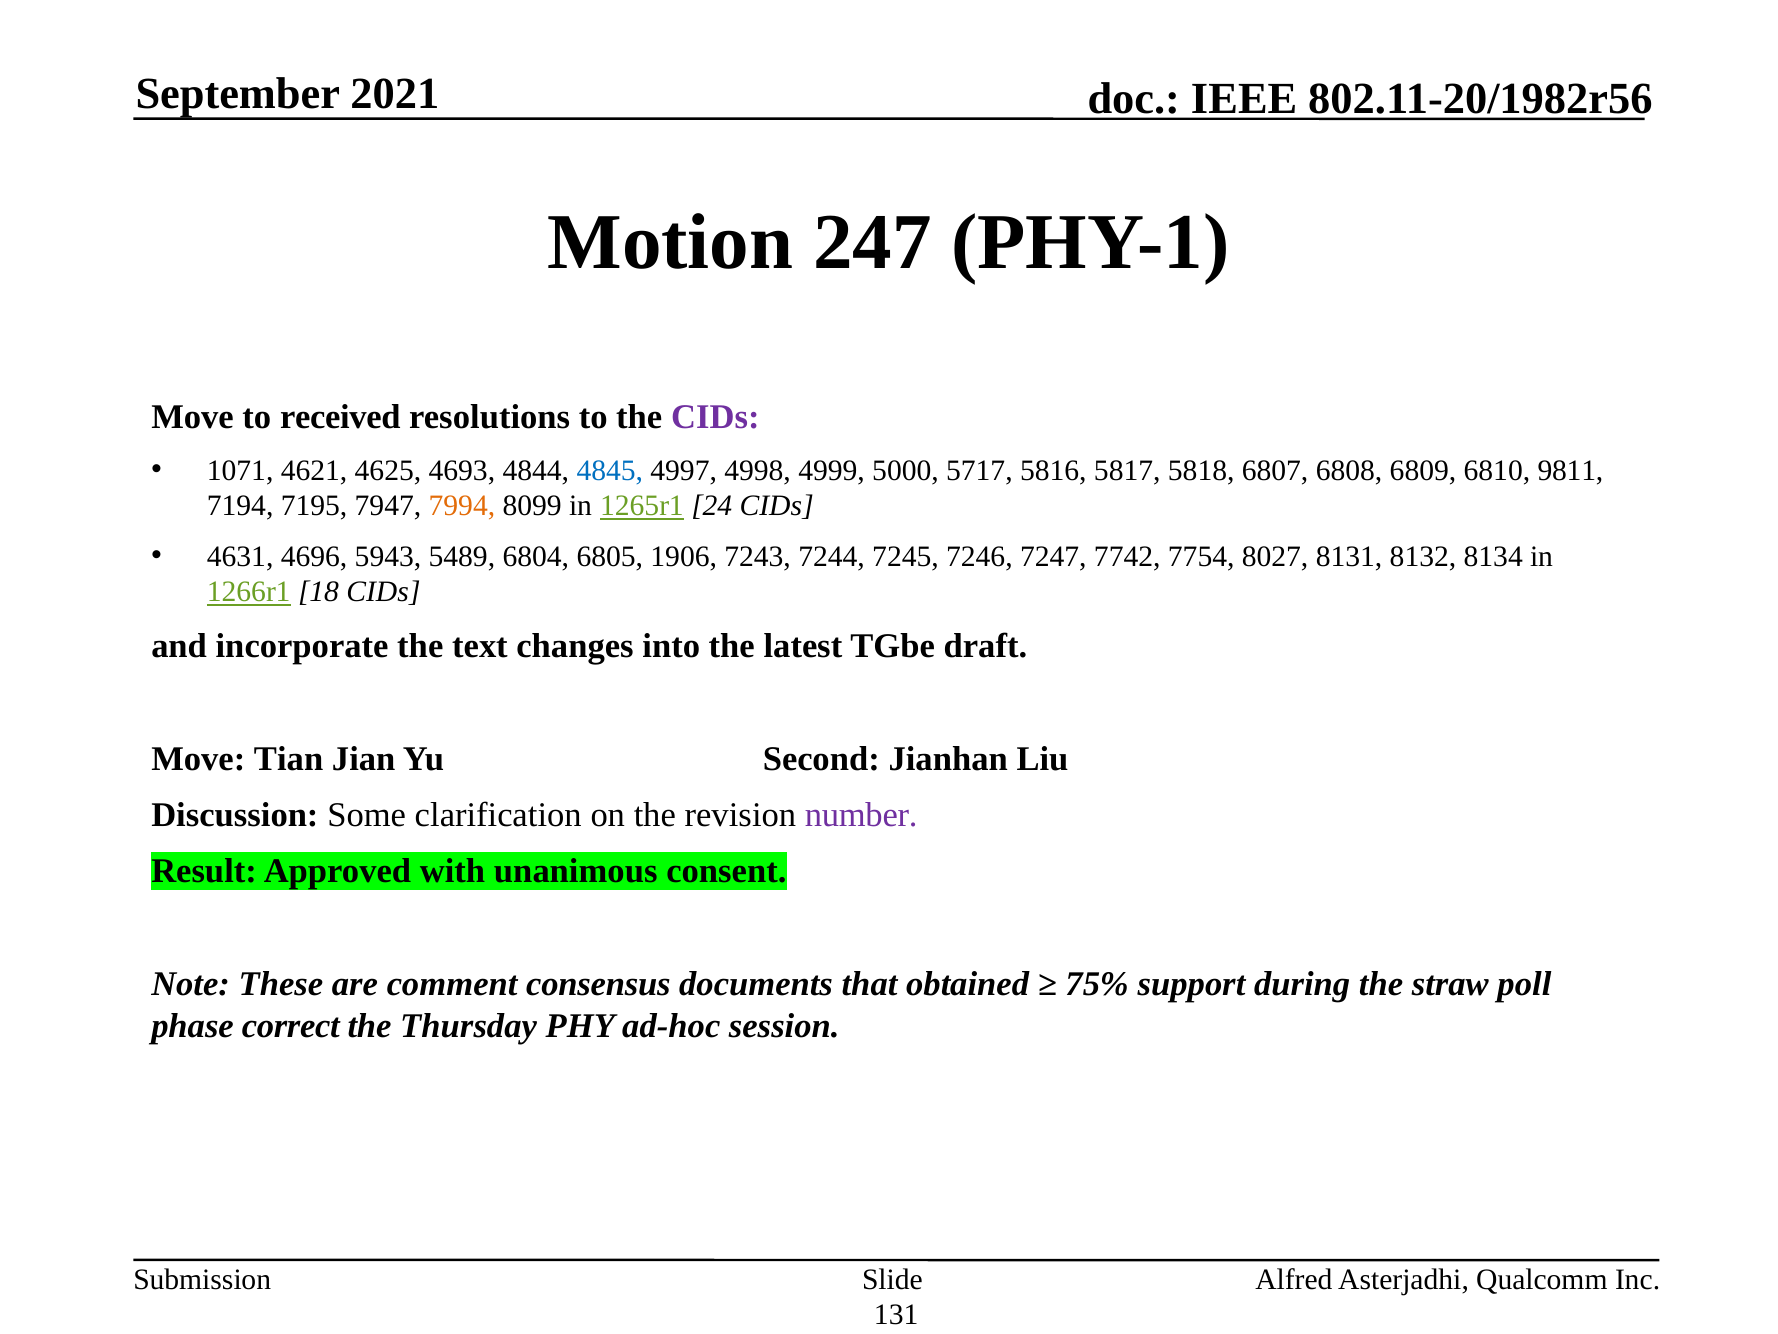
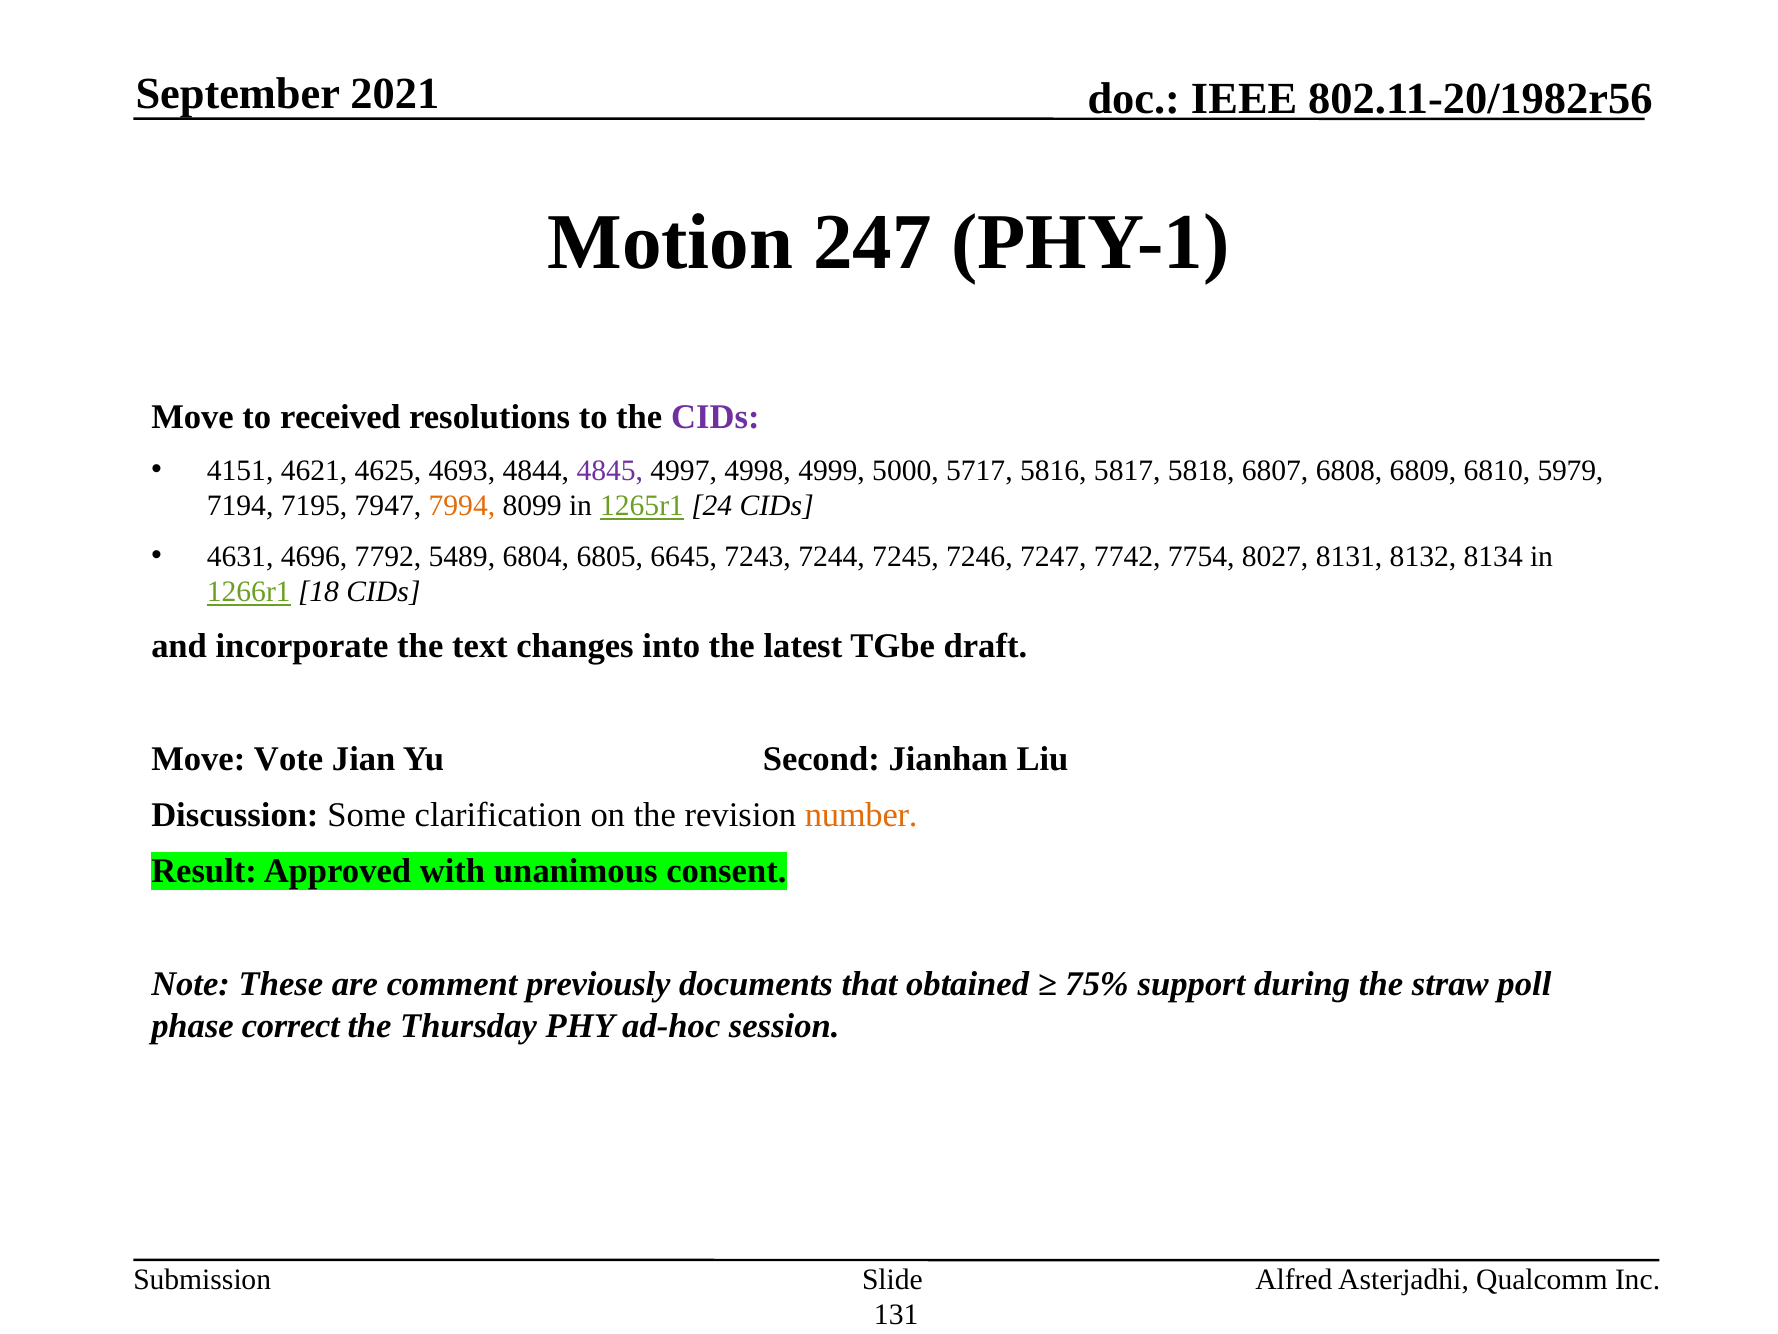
1071: 1071 -> 4151
4845 colour: blue -> purple
9811: 9811 -> 5979
5943: 5943 -> 7792
1906: 1906 -> 6645
Tian: Tian -> Vote
number colour: purple -> orange
consensus: consensus -> previously
